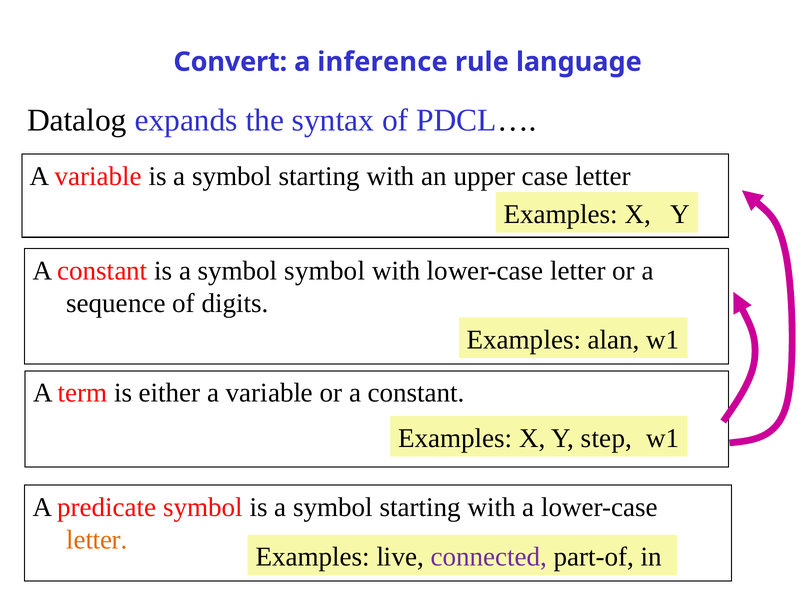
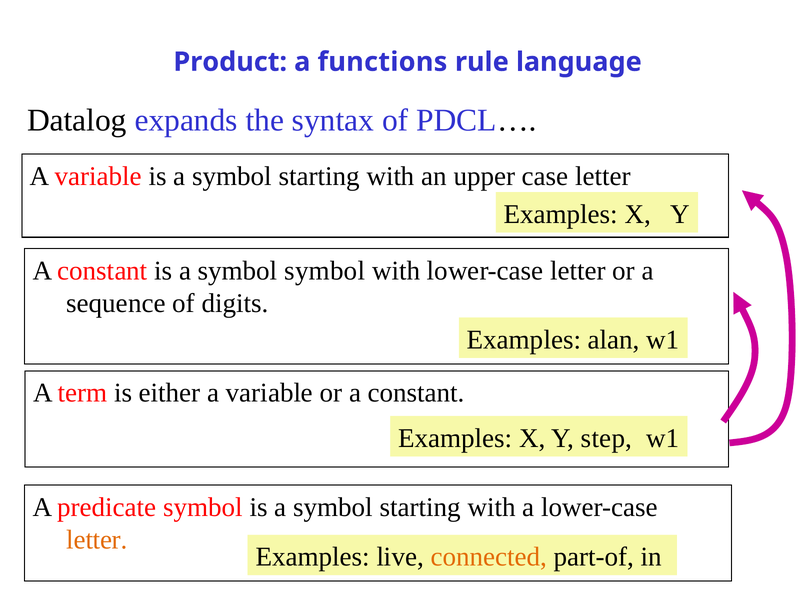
Convert: Convert -> Product
inference: inference -> functions
connected colour: purple -> orange
